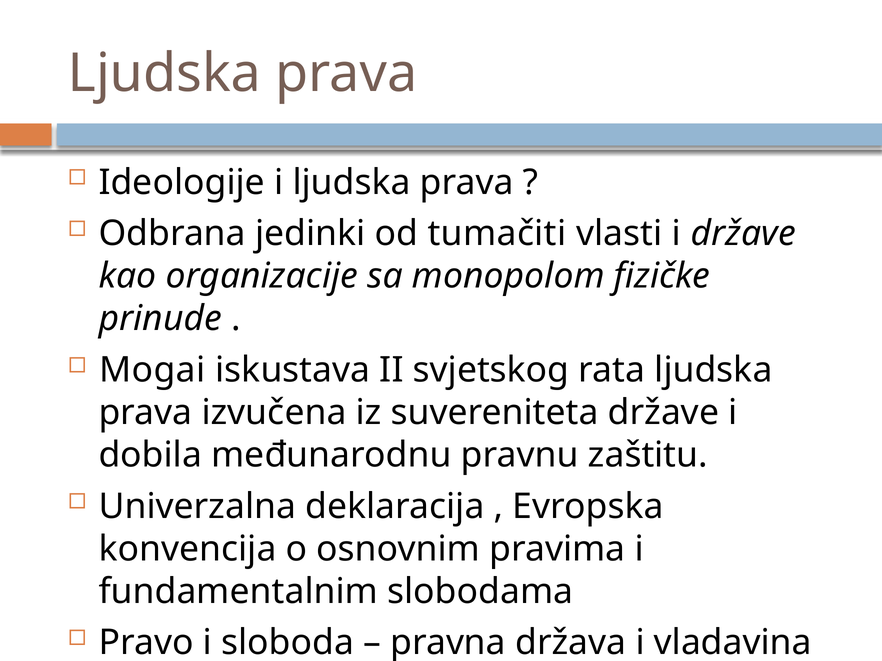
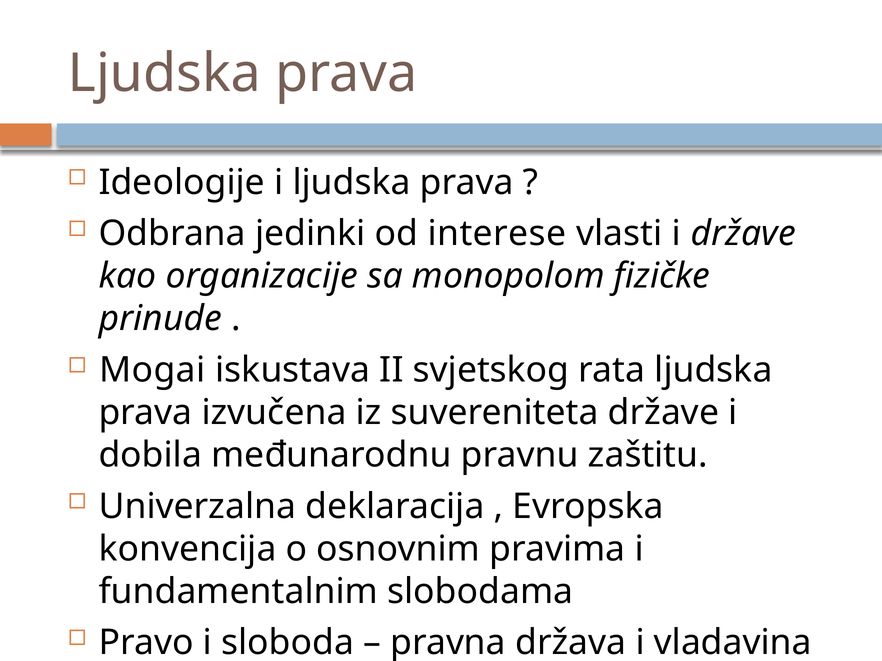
tumačiti: tumačiti -> interese
